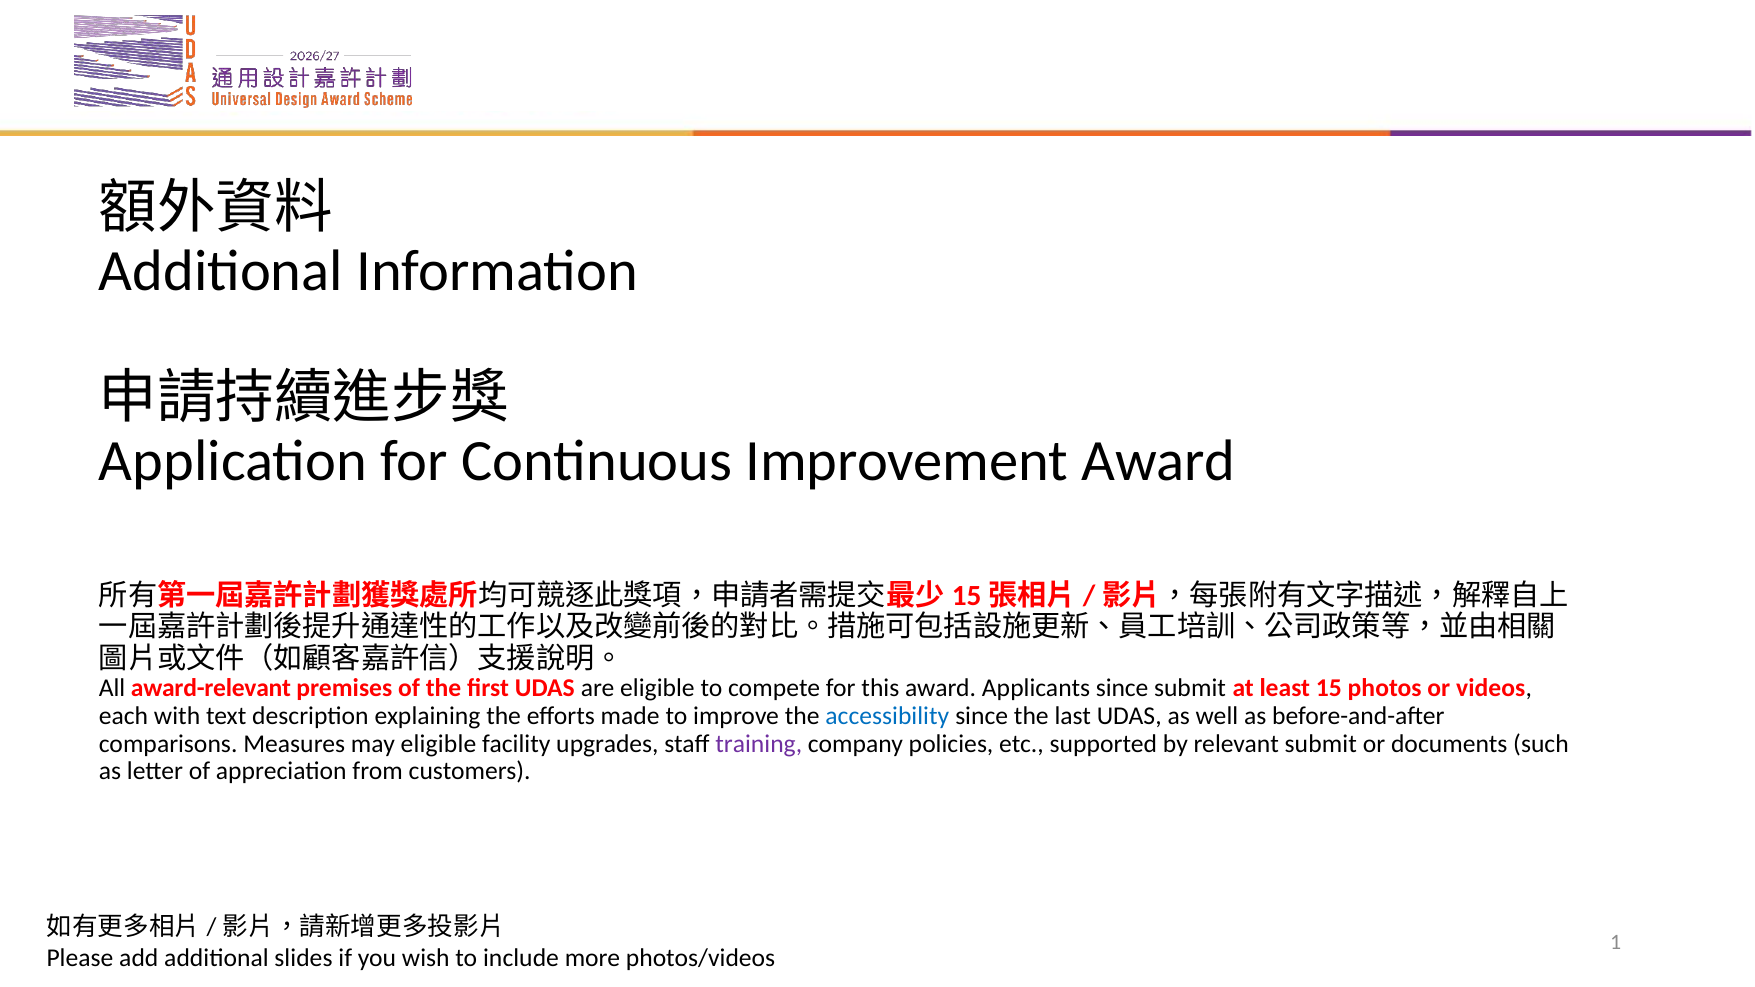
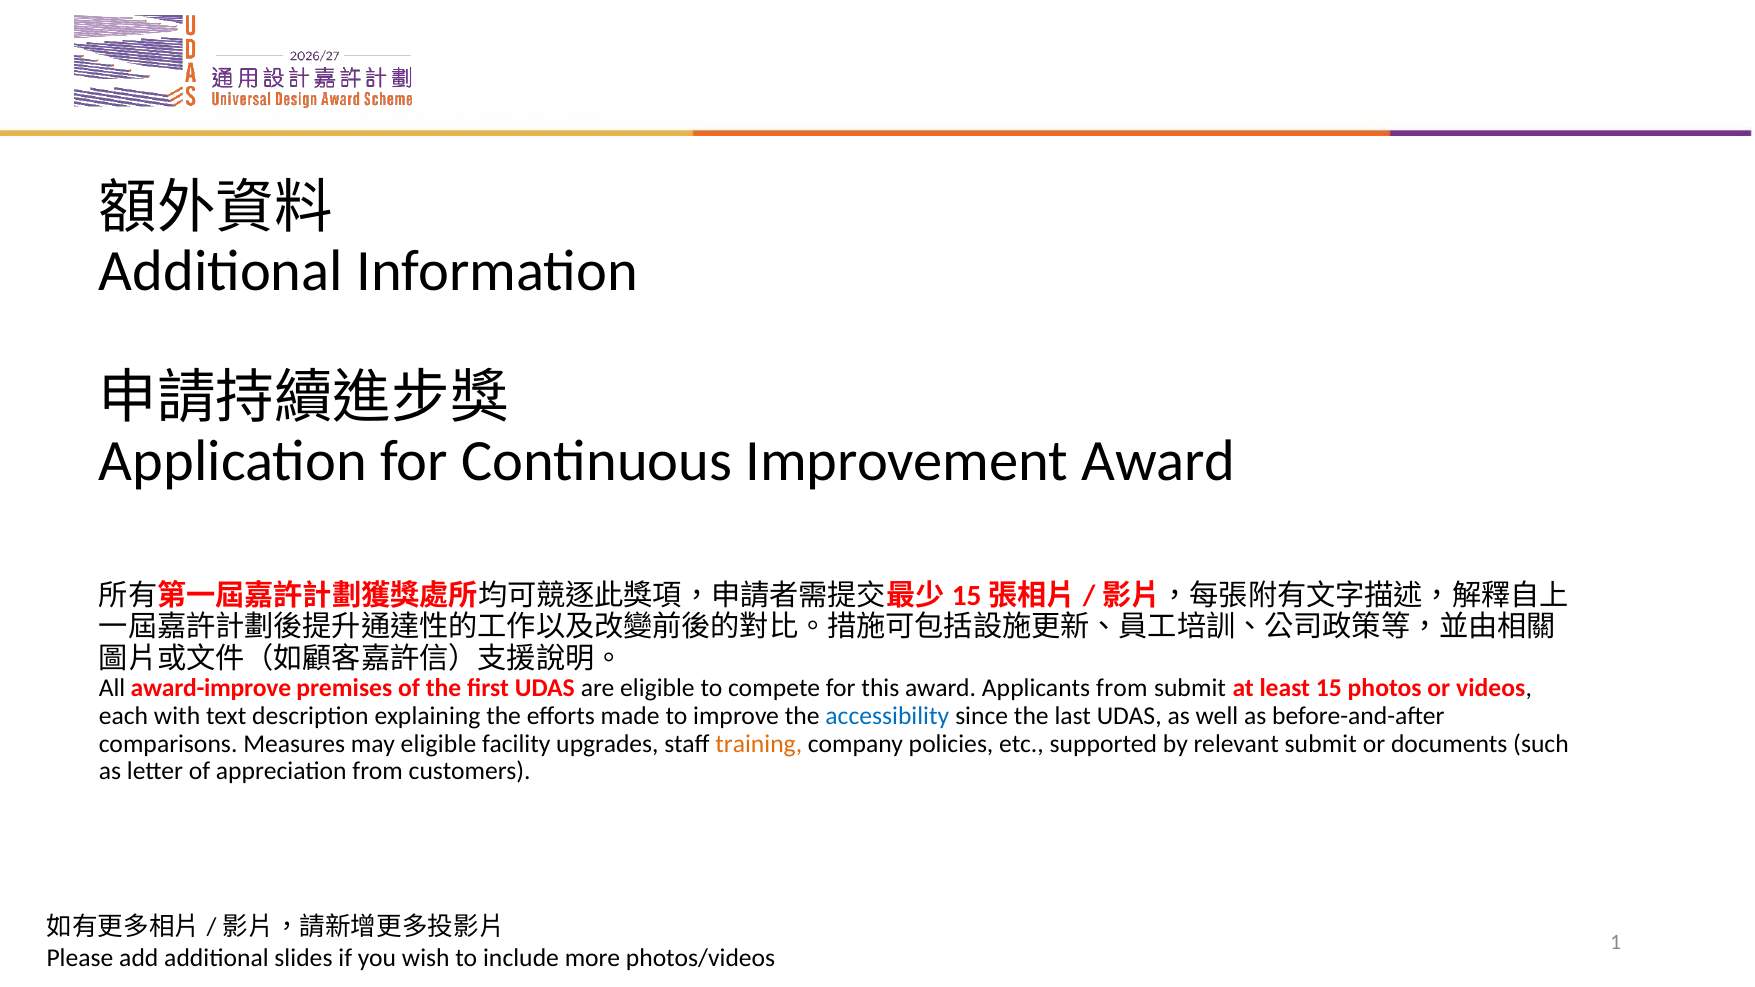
award-relevant: award-relevant -> award-improve
Applicants since: since -> from
training colour: purple -> orange
